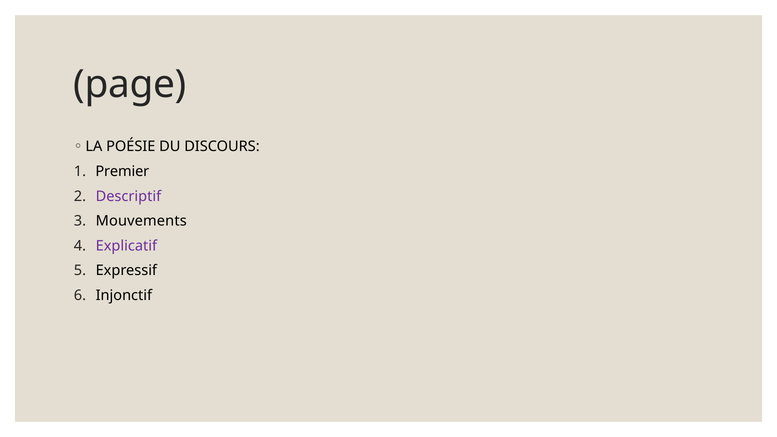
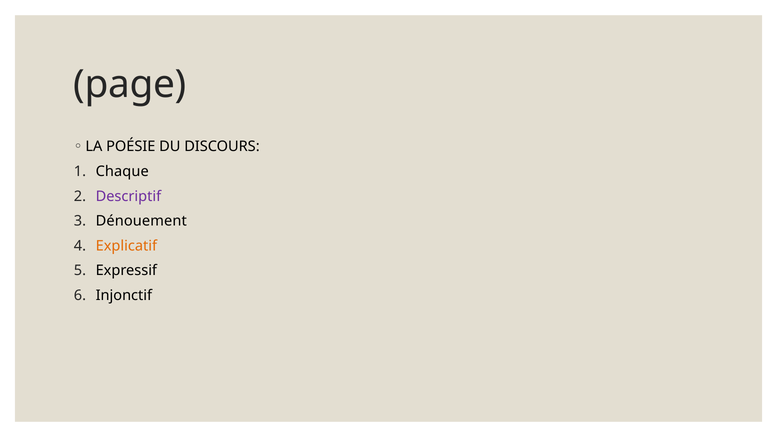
Premier: Premier -> Chaque
Mouvements: Mouvements -> Dénouement
Explicatif colour: purple -> orange
